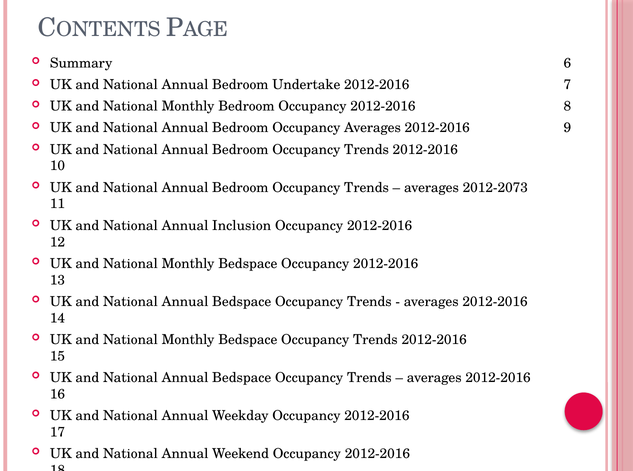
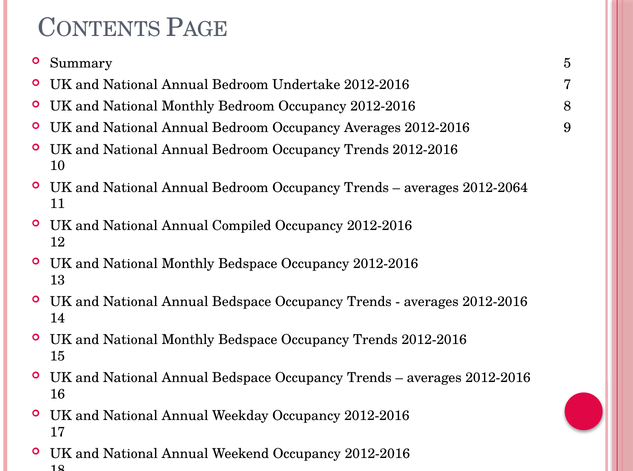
6: 6 -> 5
2012-2073: 2012-2073 -> 2012-2064
Inclusion: Inclusion -> Compiled
